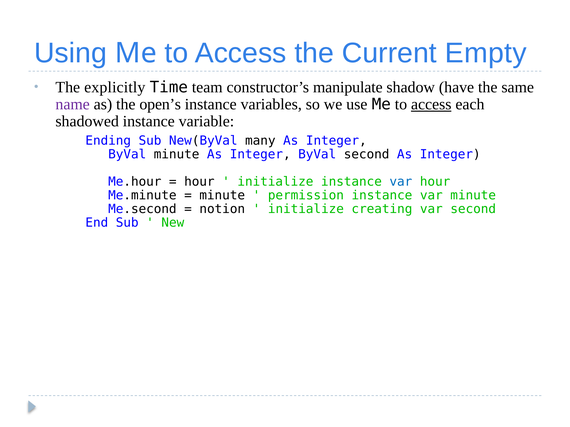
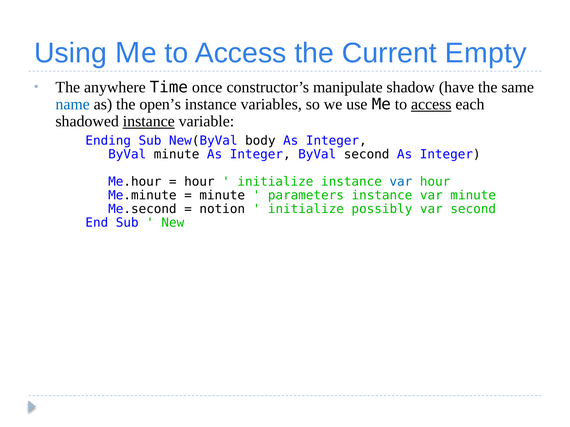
explicitly: explicitly -> anywhere
team: team -> once
name colour: purple -> blue
instance at (149, 121) underline: none -> present
many: many -> body
permission: permission -> parameters
creating: creating -> possibly
